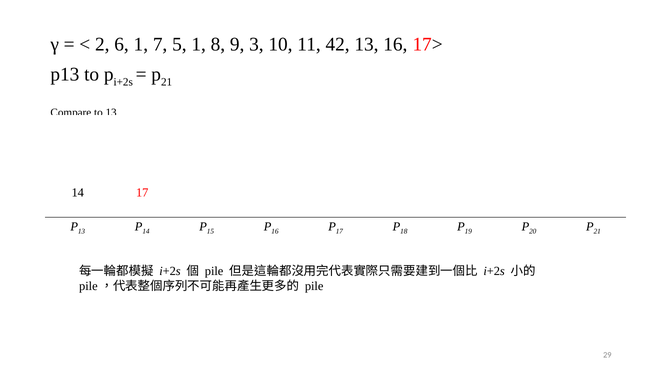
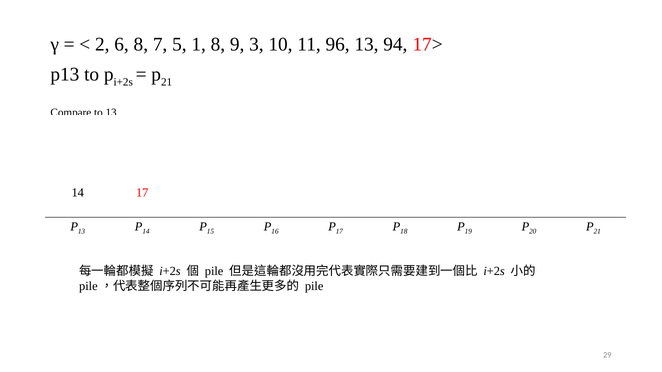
6 1: 1 -> 8
42: 42 -> 96
13 16: 16 -> 94
